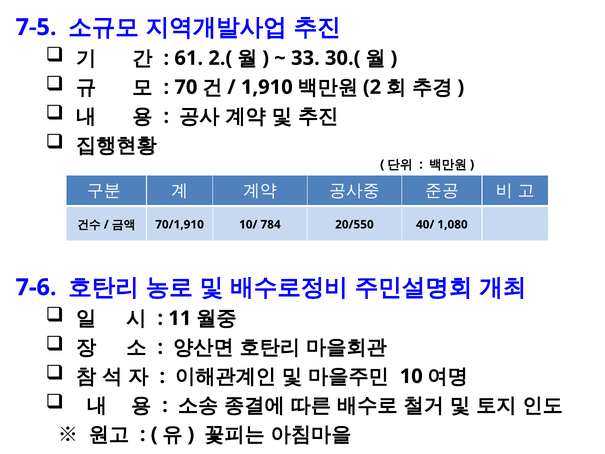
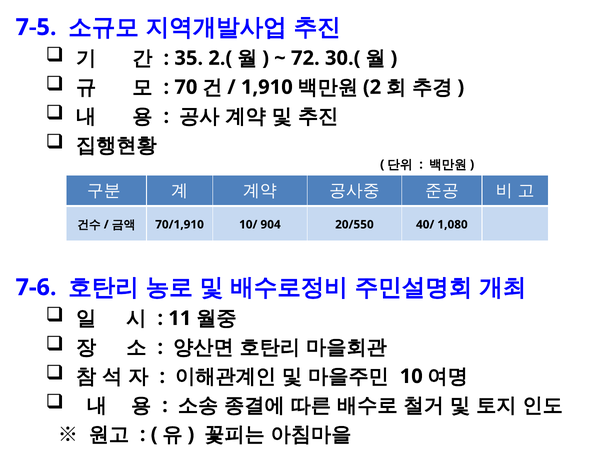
61: 61 -> 35
33: 33 -> 72
784: 784 -> 904
